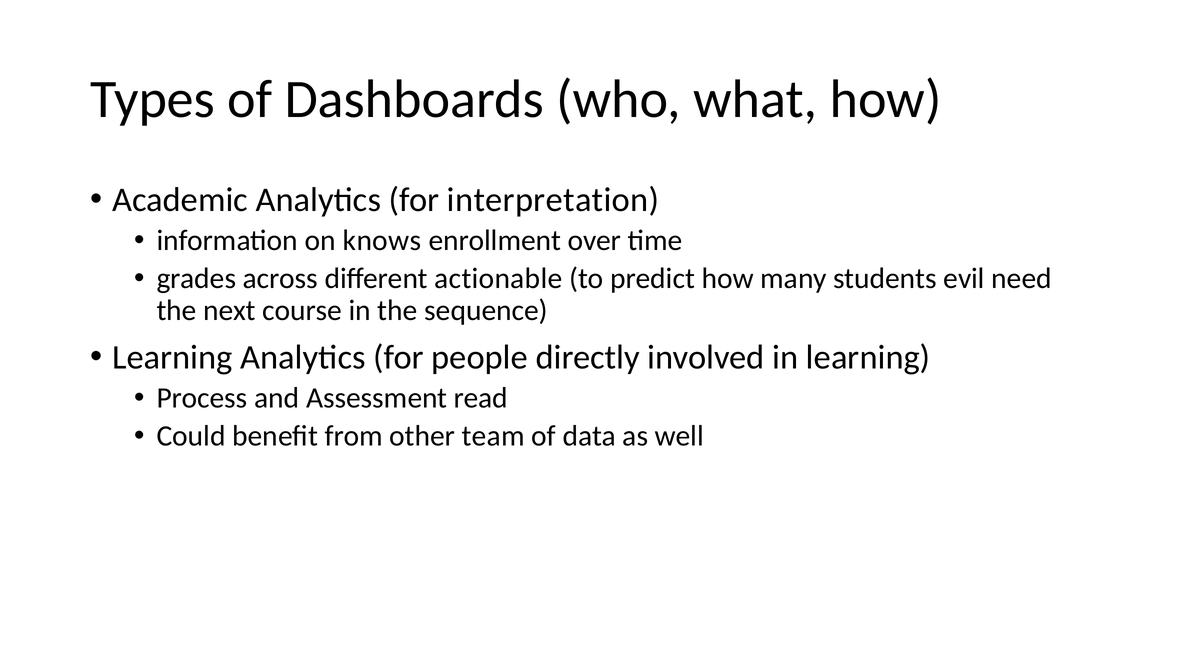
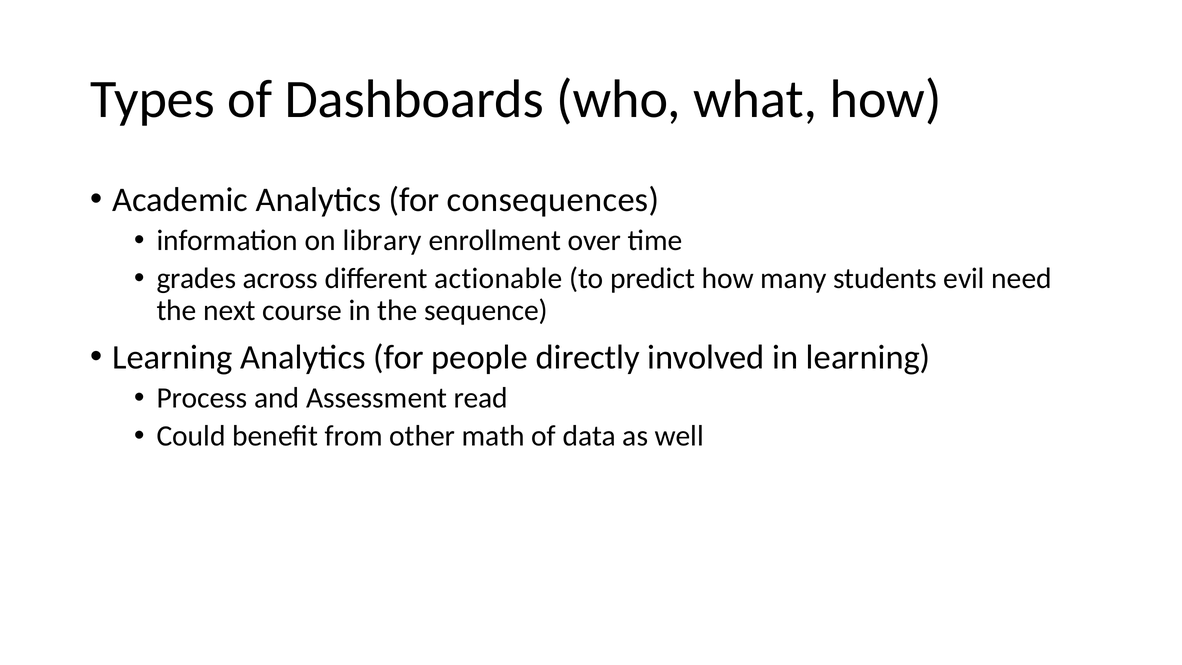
interpretation: interpretation -> consequences
knows: knows -> library
team: team -> math
